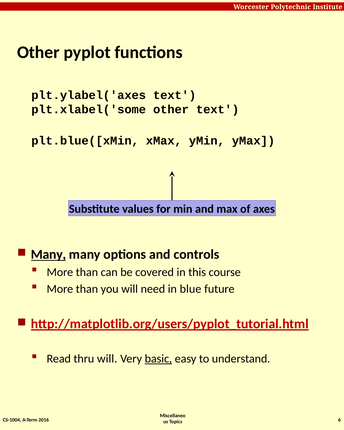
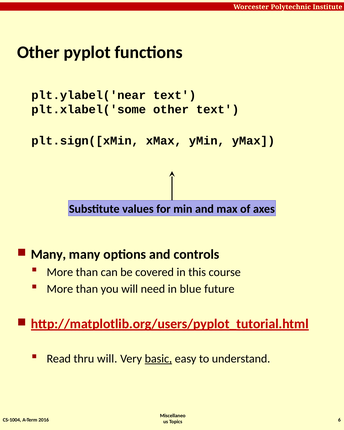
plt.ylabel('axes: plt.ylabel('axes -> plt.ylabel('near
plt.blue([xMin: plt.blue([xMin -> plt.sign([xMin
Many at (48, 254) underline: present -> none
